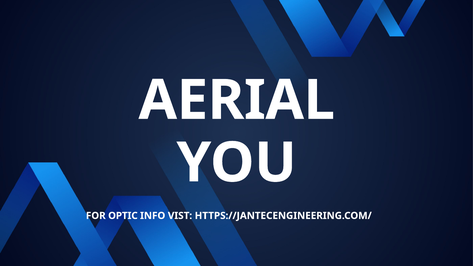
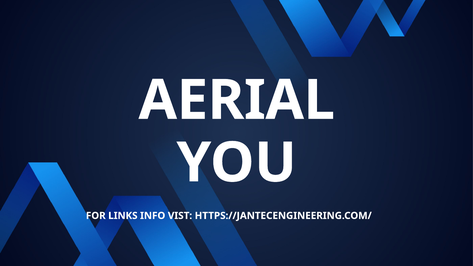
OPTIC: OPTIC -> LINKS
